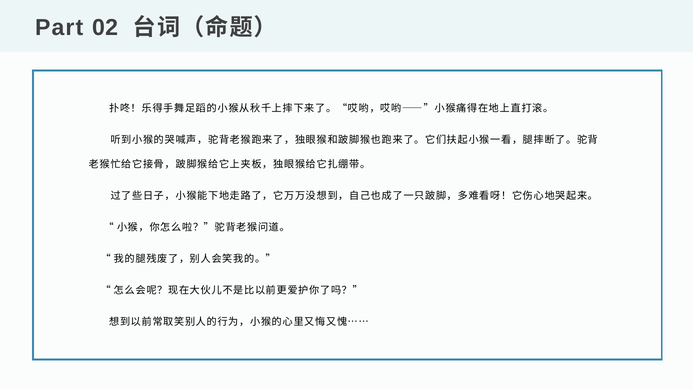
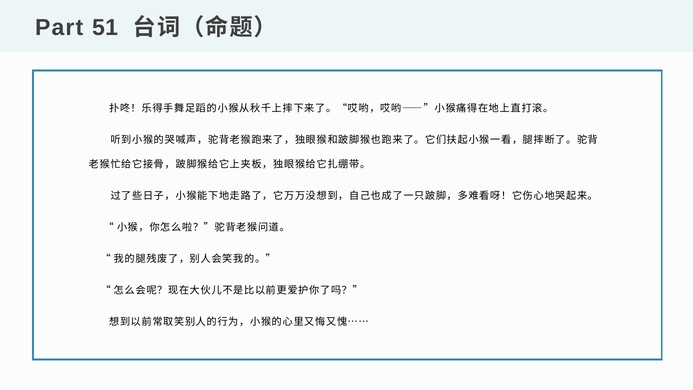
02: 02 -> 51
